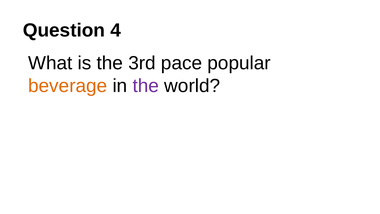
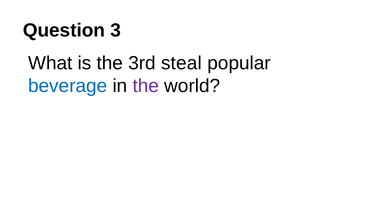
4: 4 -> 3
pace: pace -> steal
beverage colour: orange -> blue
